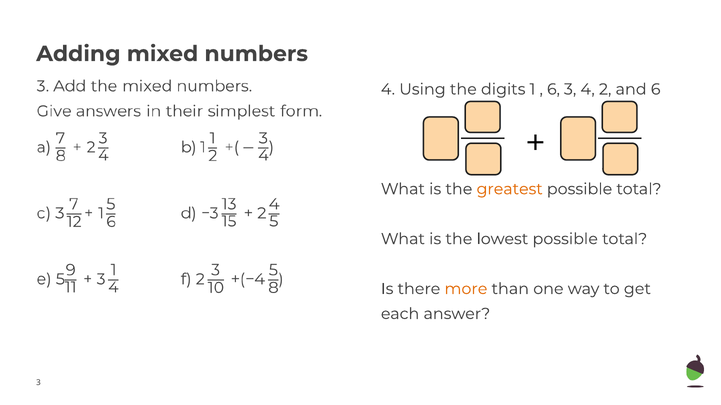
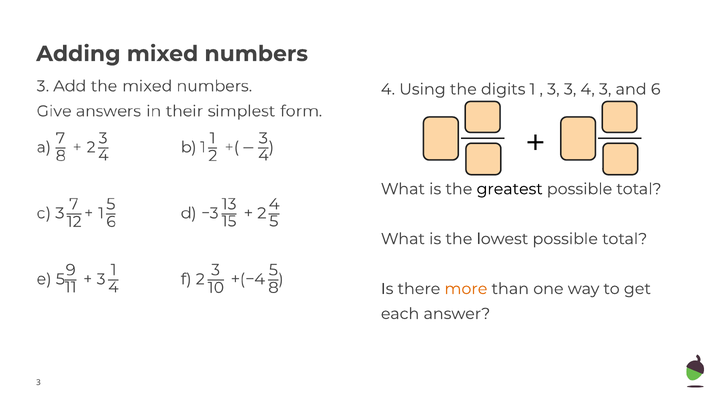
6 at (553, 89): 6 -> 3
4 2: 2 -> 3
greatest colour: orange -> black
